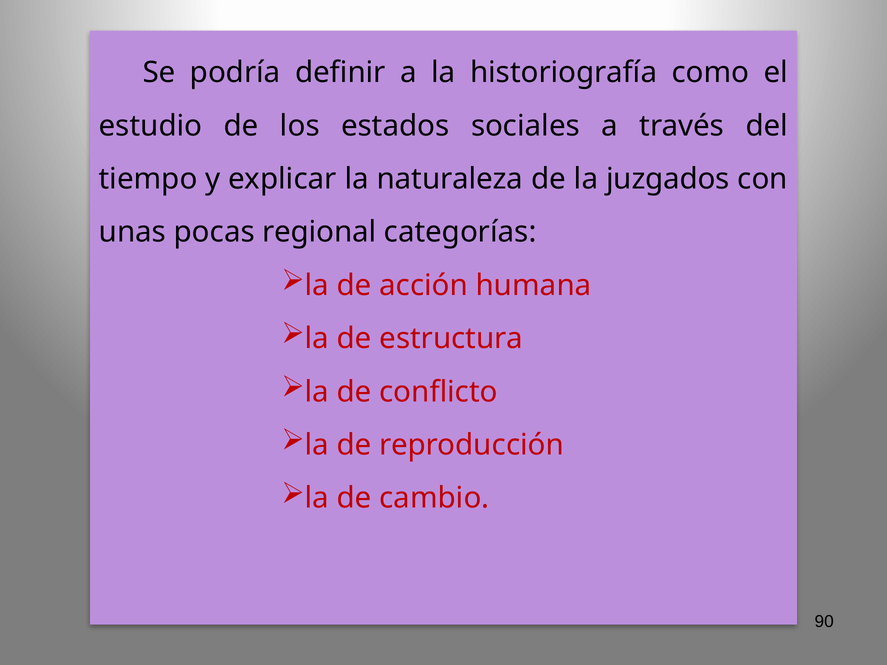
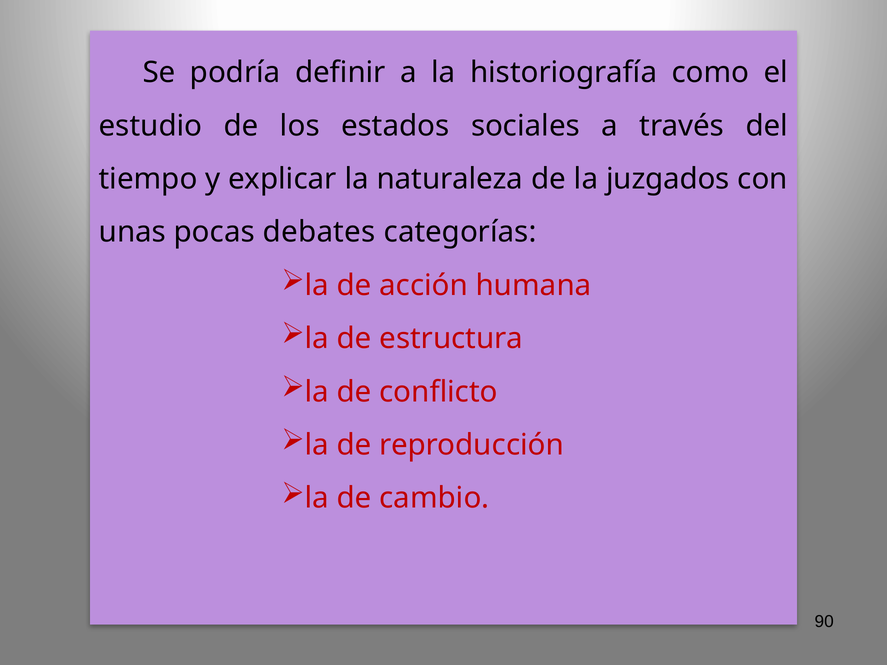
regional: regional -> debates
